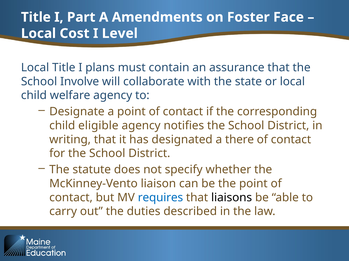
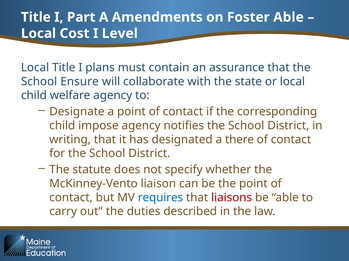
Foster Face: Face -> Able
Involve: Involve -> Ensure
eligible: eligible -> impose
liaisons colour: black -> red
